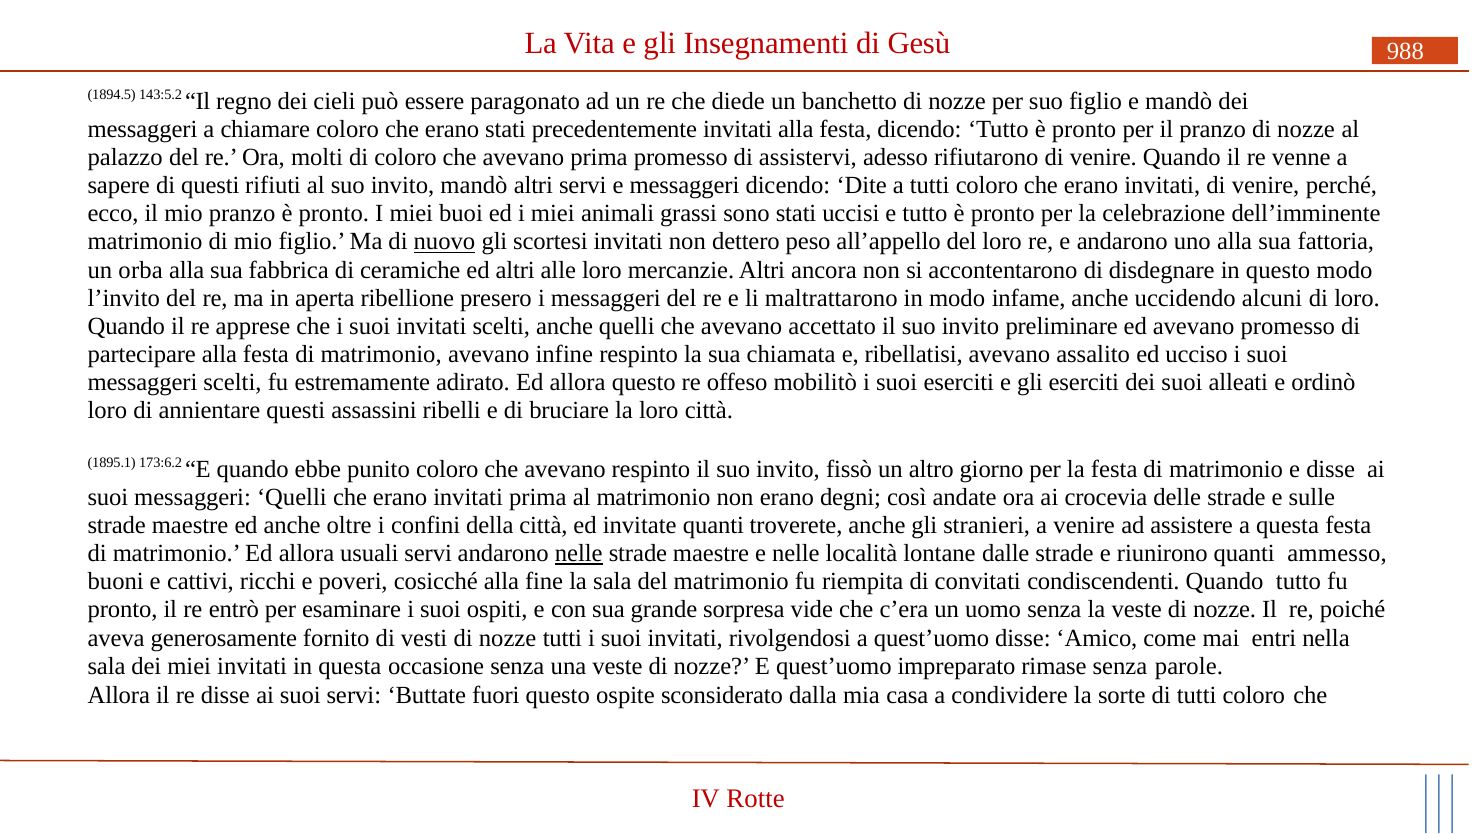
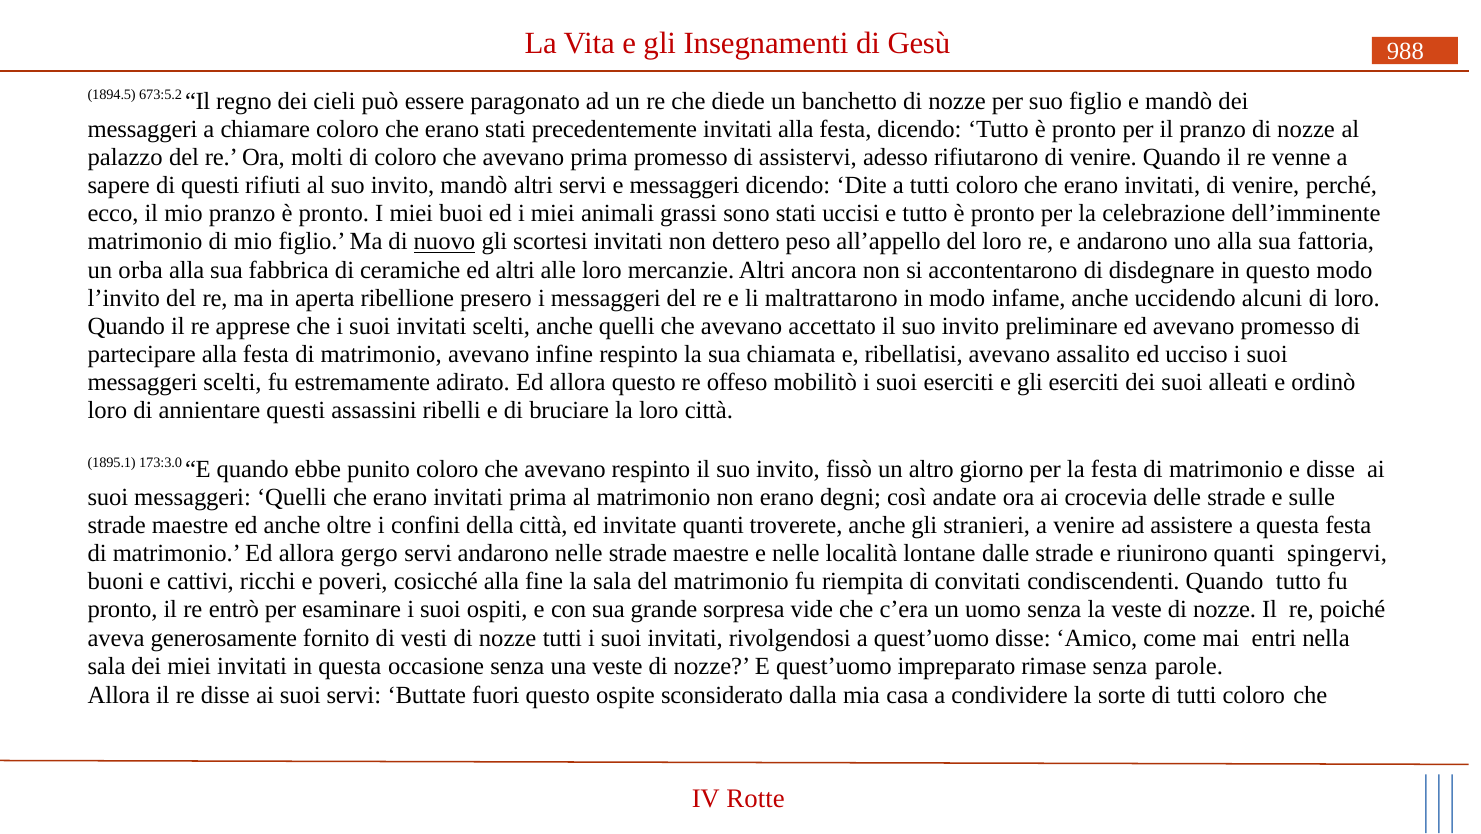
143:5.2: 143:5.2 -> 673:5.2
173:6.2: 173:6.2 -> 173:3.0
usuali: usuali -> gergo
nelle at (579, 554) underline: present -> none
ammesso: ammesso -> spingervi
